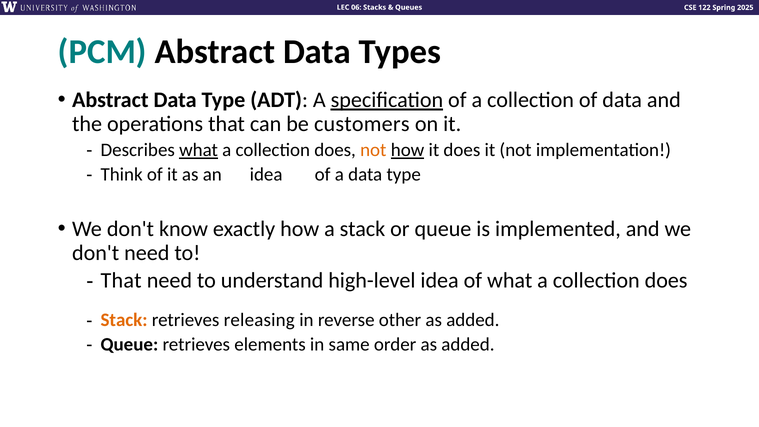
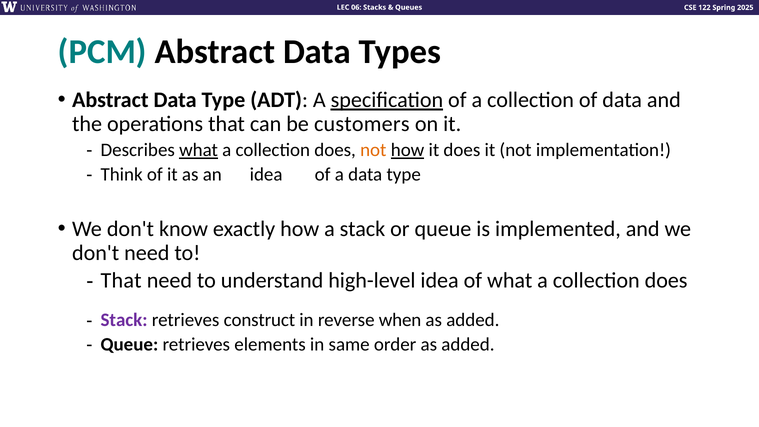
Stack at (124, 320) colour: orange -> purple
releasing: releasing -> construct
other: other -> when
